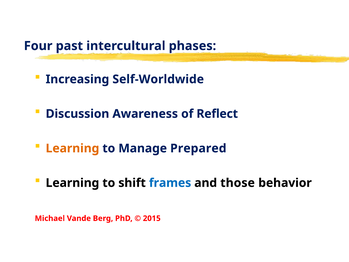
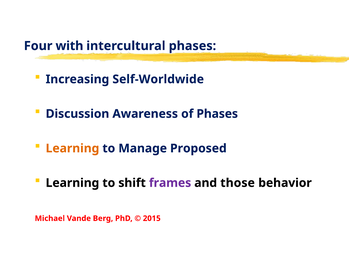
past: past -> with
of Reflect: Reflect -> Phases
Prepared: Prepared -> Proposed
frames colour: blue -> purple
